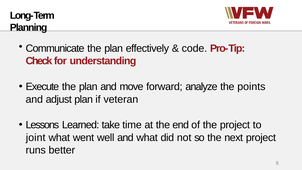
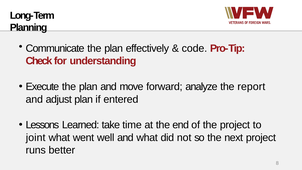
points: points -> report
veteran: veteran -> entered
